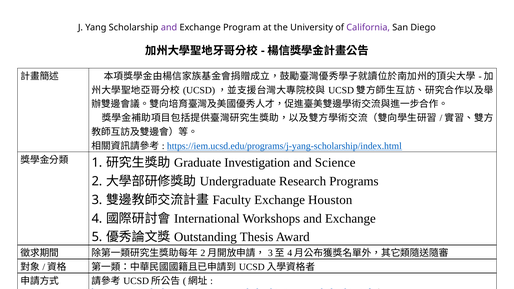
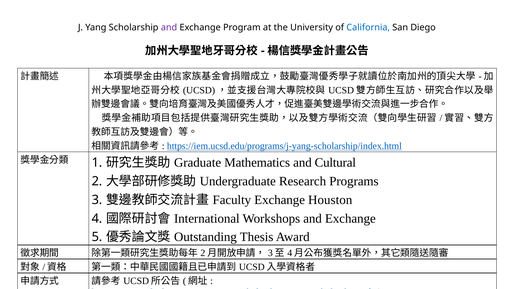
California colour: purple -> blue
Investigation: Investigation -> Mathematics
Science: Science -> Cultural
